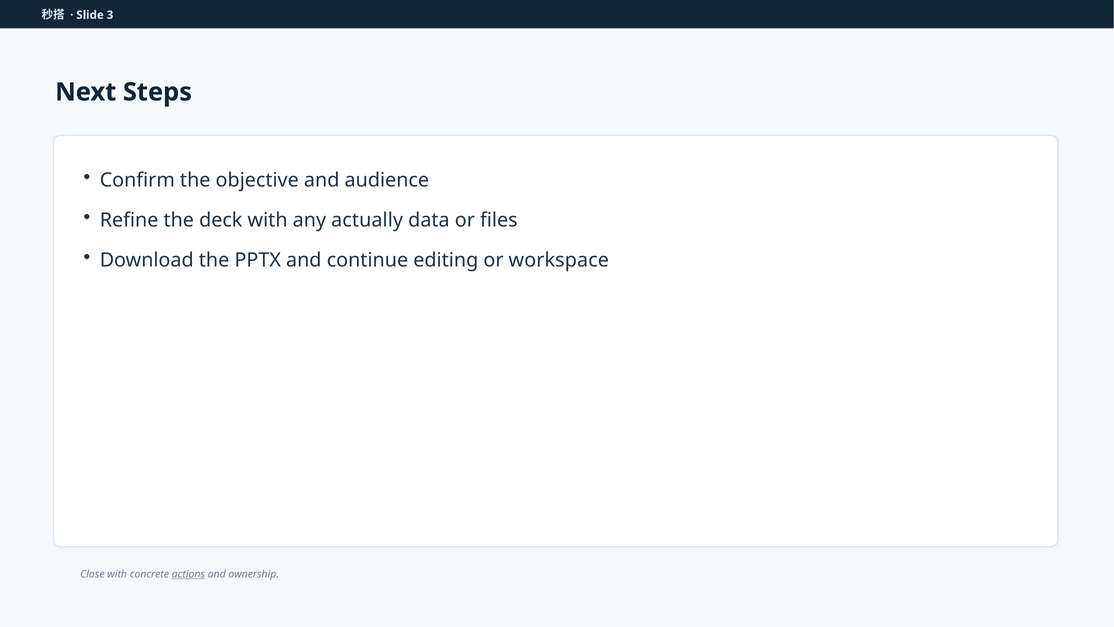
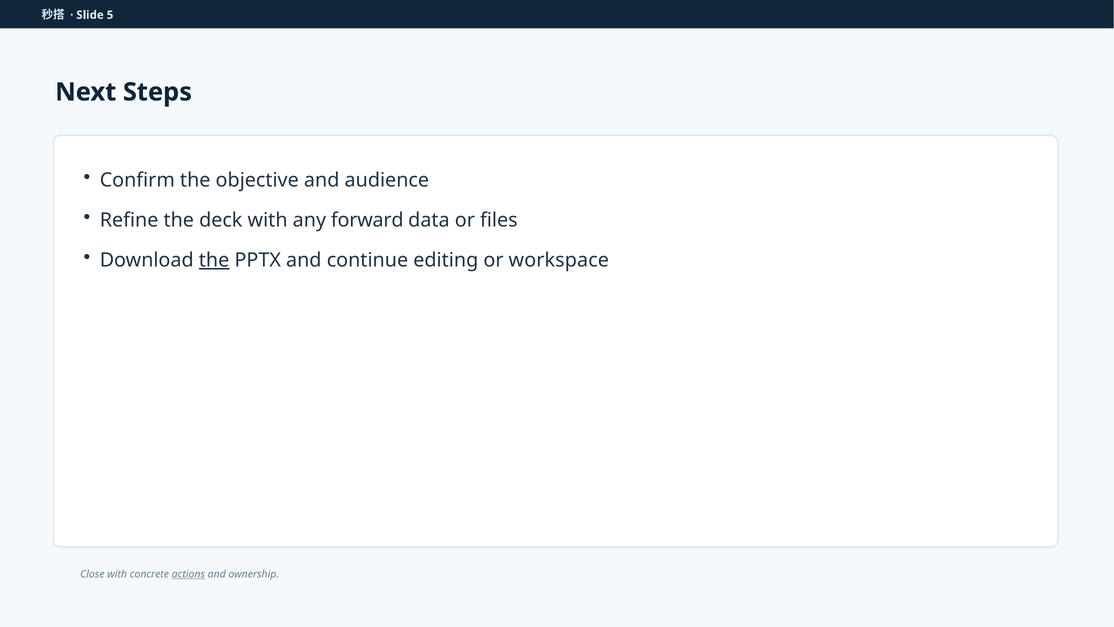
3: 3 -> 5
actually: actually -> forward
the at (214, 260) underline: none -> present
